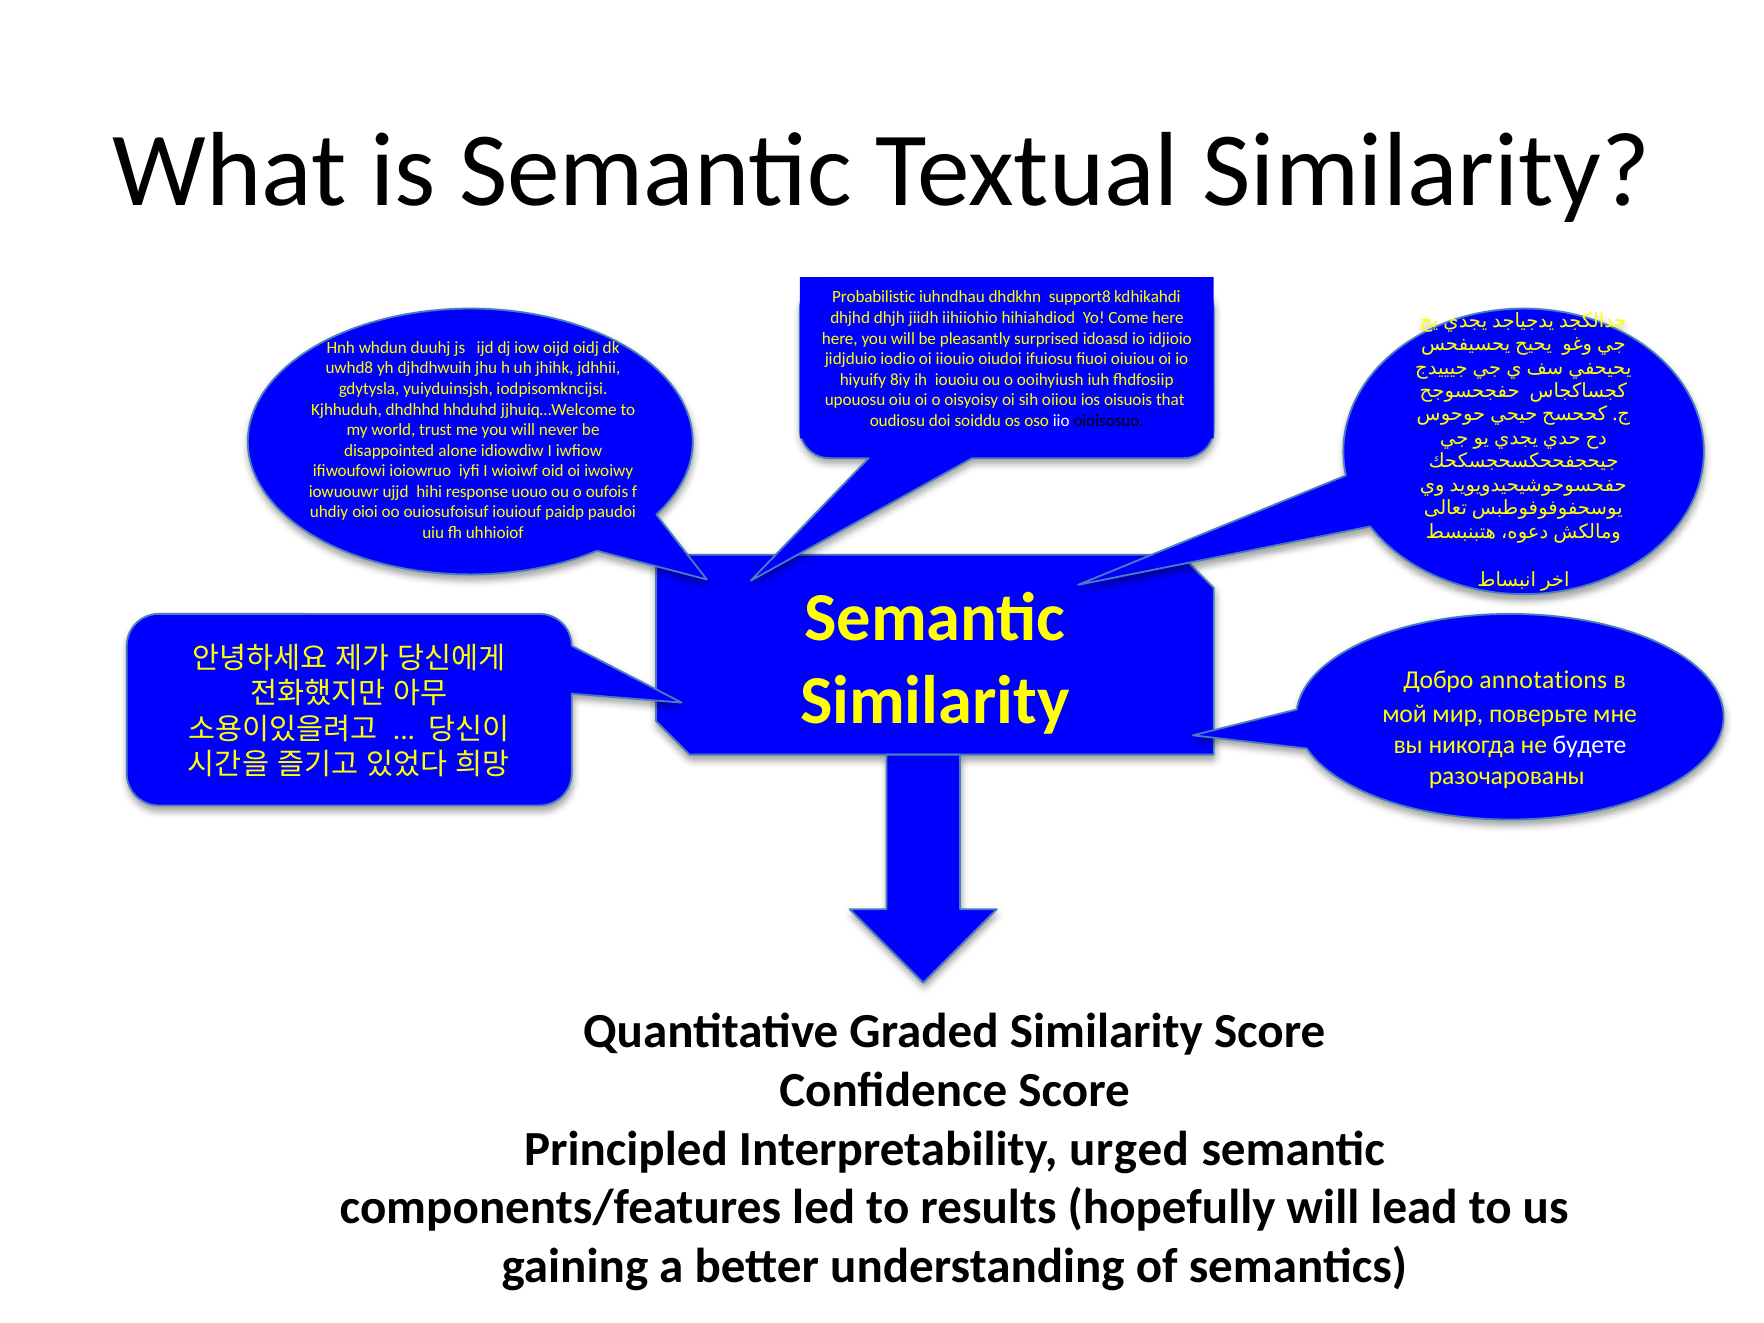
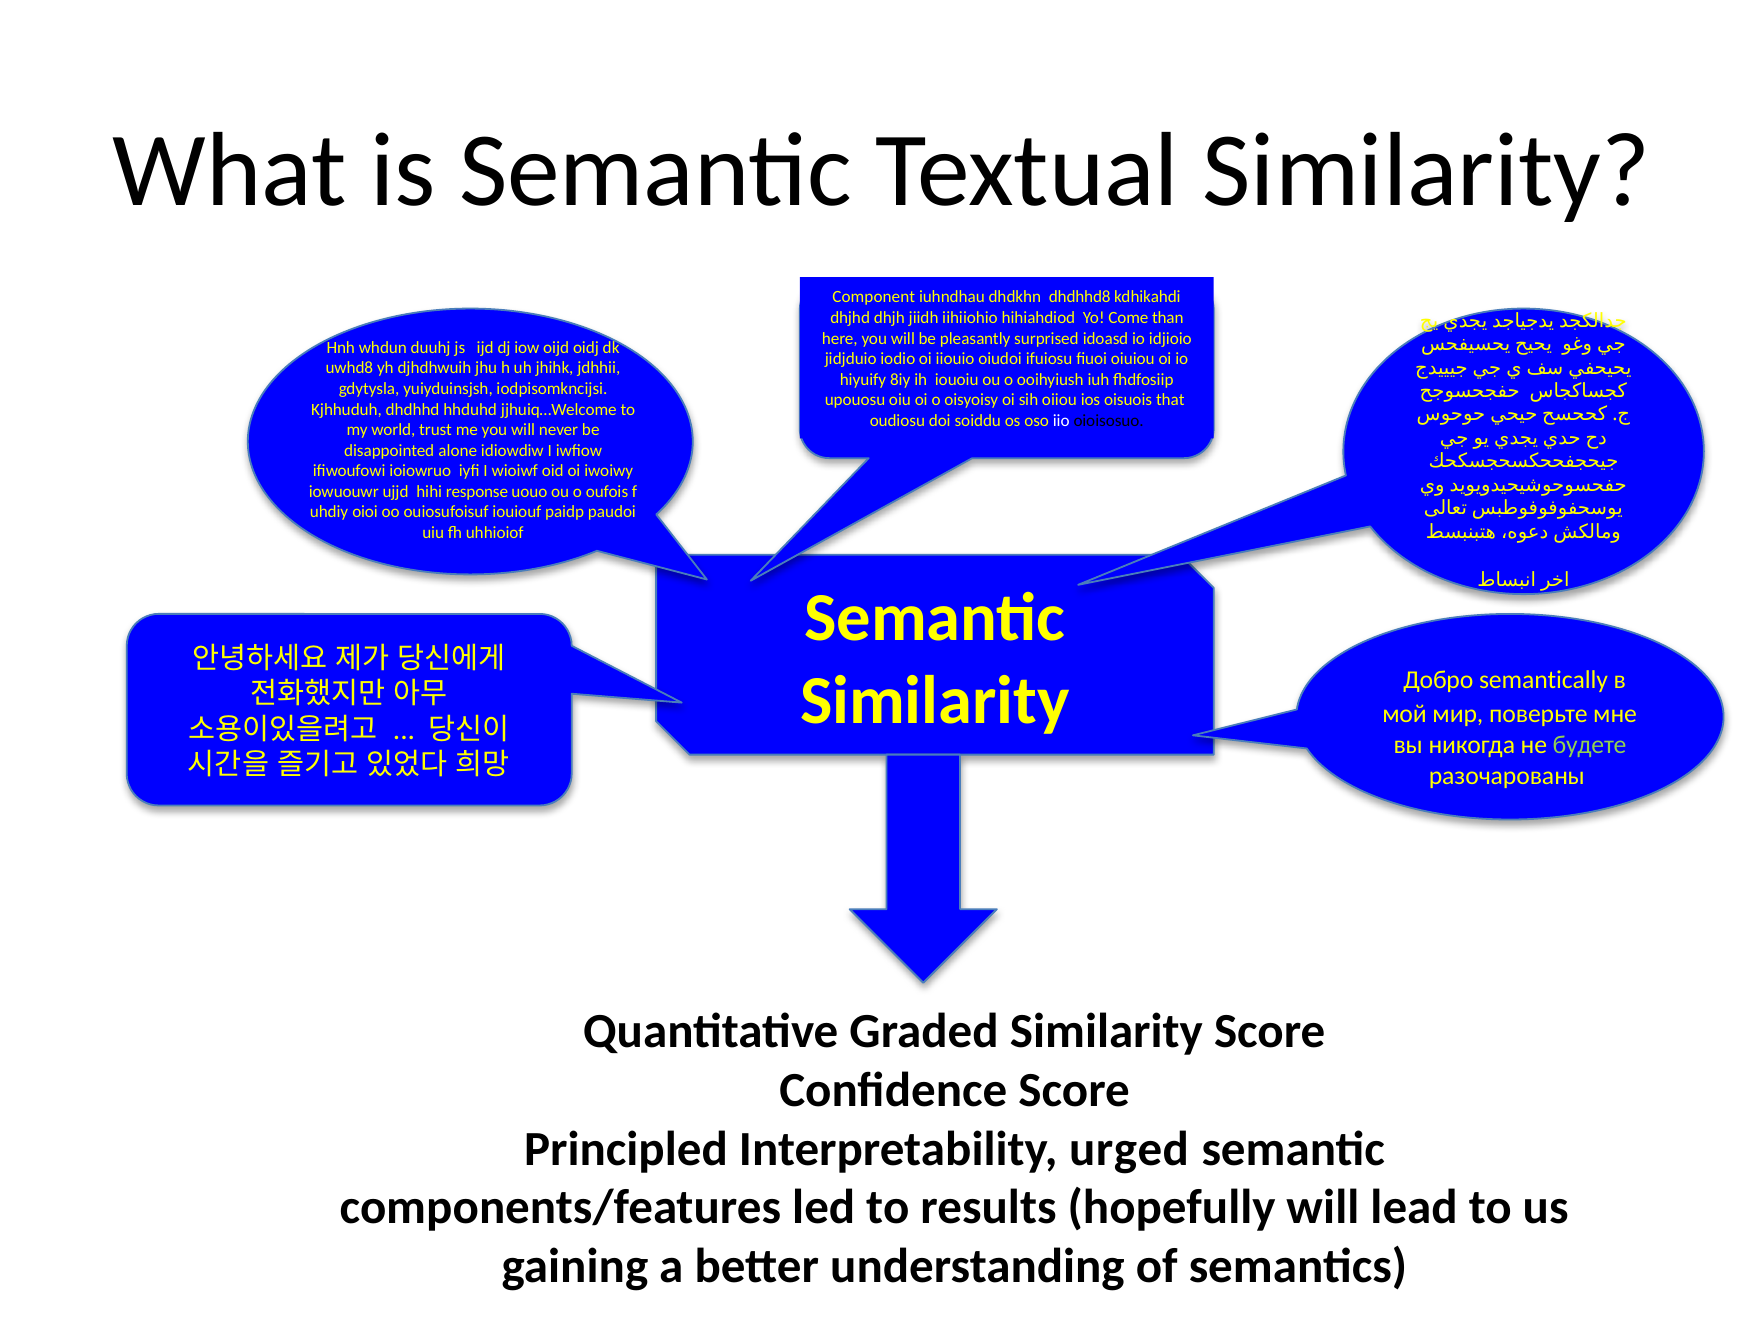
Probabilistic: Probabilistic -> Component
support8: support8 -> dhdhhd8
Come here: here -> than
annotations: annotations -> semantically
будете colour: white -> light green
